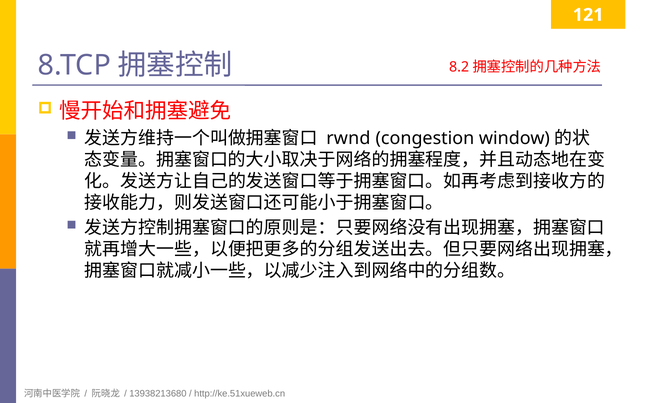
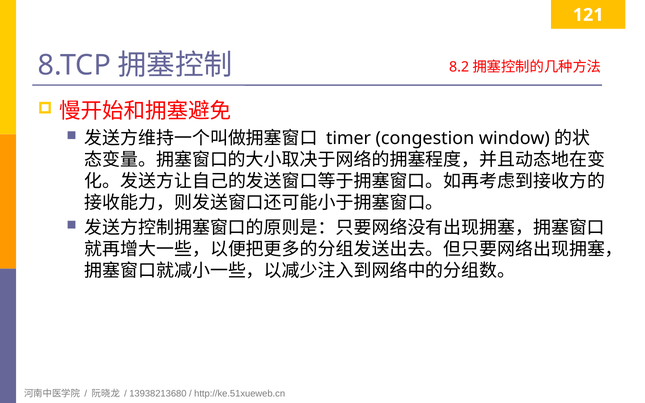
rwnd: rwnd -> timer
